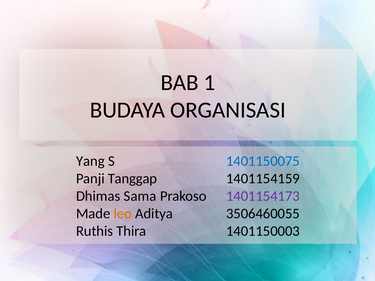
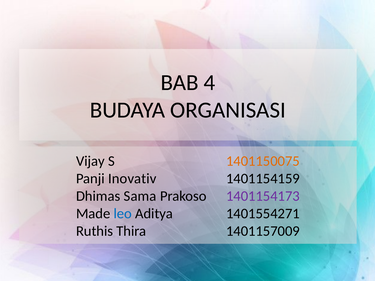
1: 1 -> 4
Yang: Yang -> Vijay
1401150075 colour: blue -> orange
Tanggap: Tanggap -> Inovativ
leo colour: orange -> blue
3506460055: 3506460055 -> 1401554271
1401150003: 1401150003 -> 1401157009
